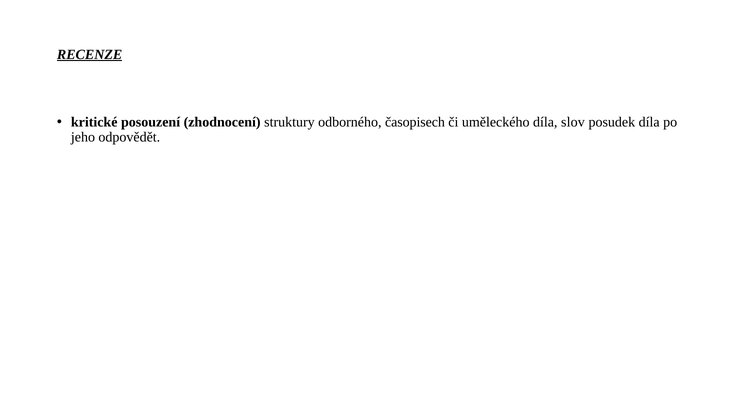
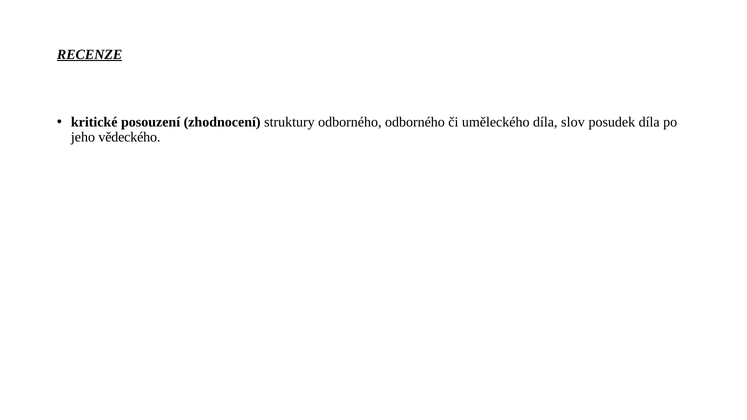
odborného časopisech: časopisech -> odborného
odpovědět: odpovědět -> vědeckého
